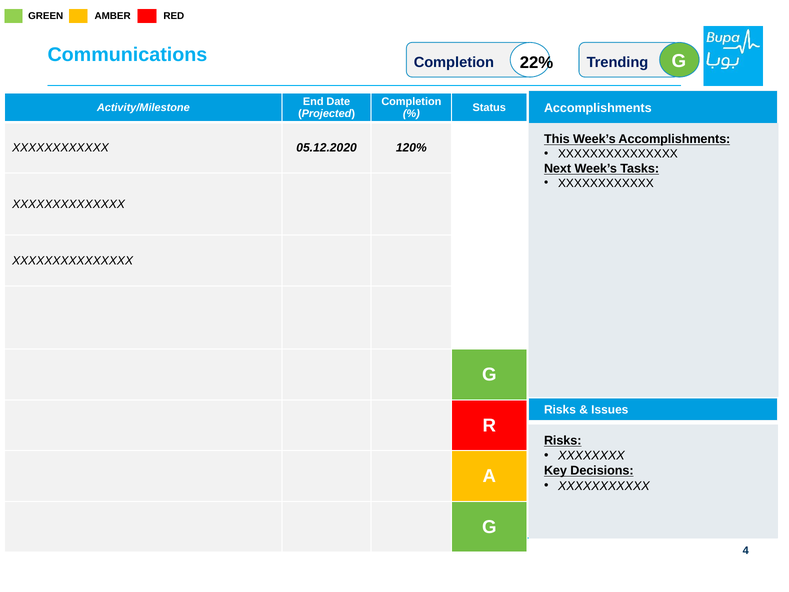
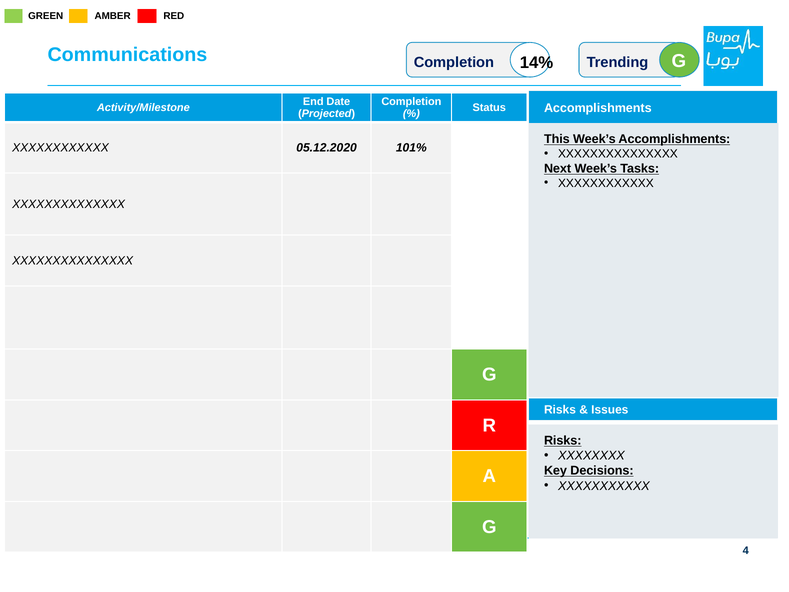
22%: 22% -> 14%
120%: 120% -> 101%
